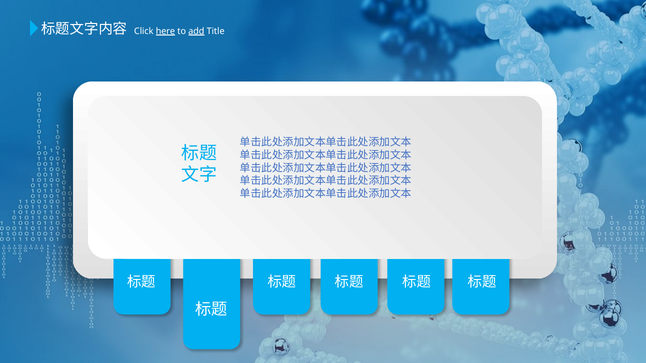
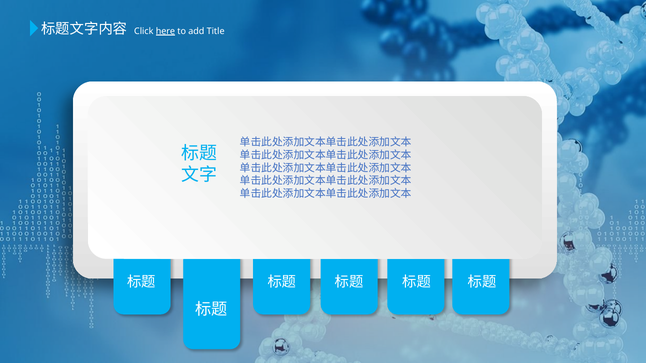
add underline: present -> none
